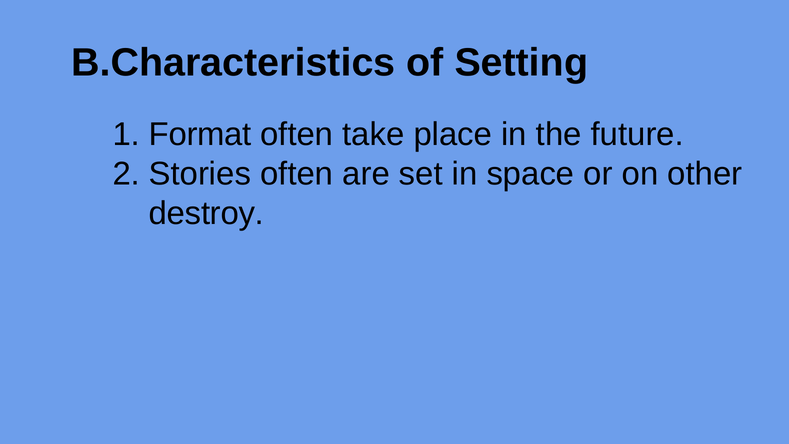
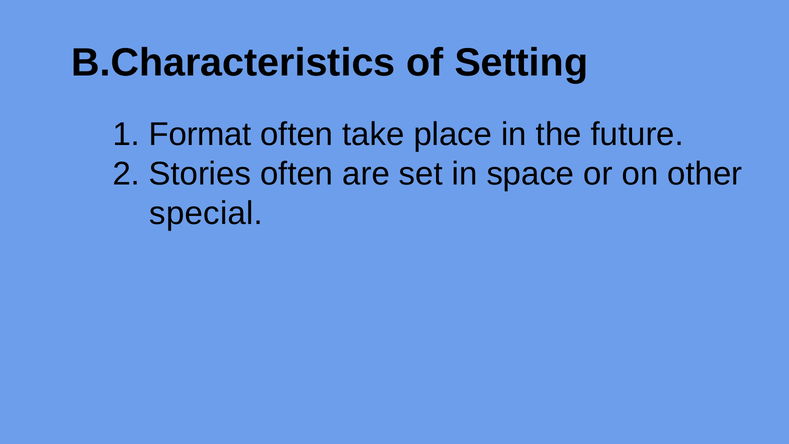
destroy: destroy -> special
